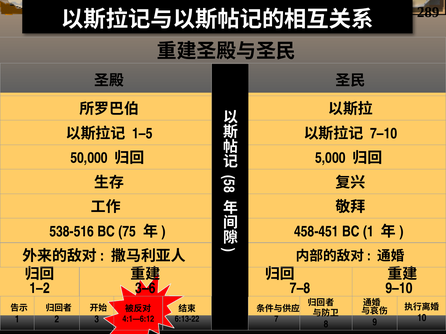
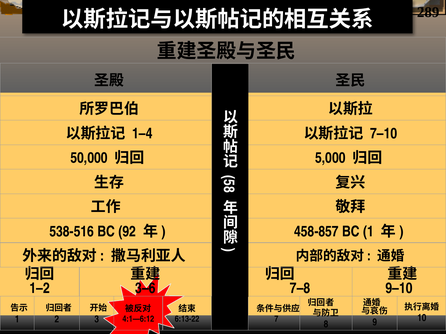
1–5: 1–5 -> 1–4
75: 75 -> 92
458-451: 458-451 -> 458-857
